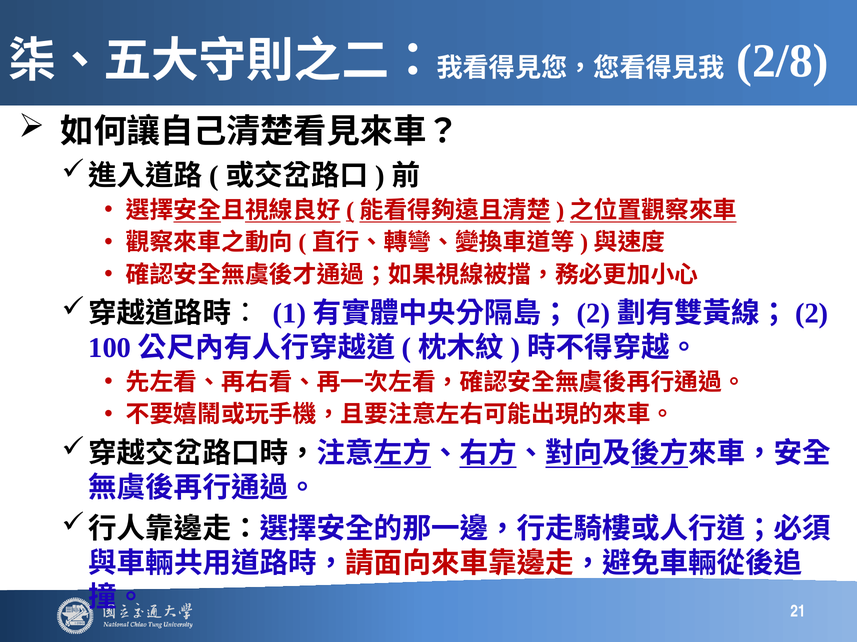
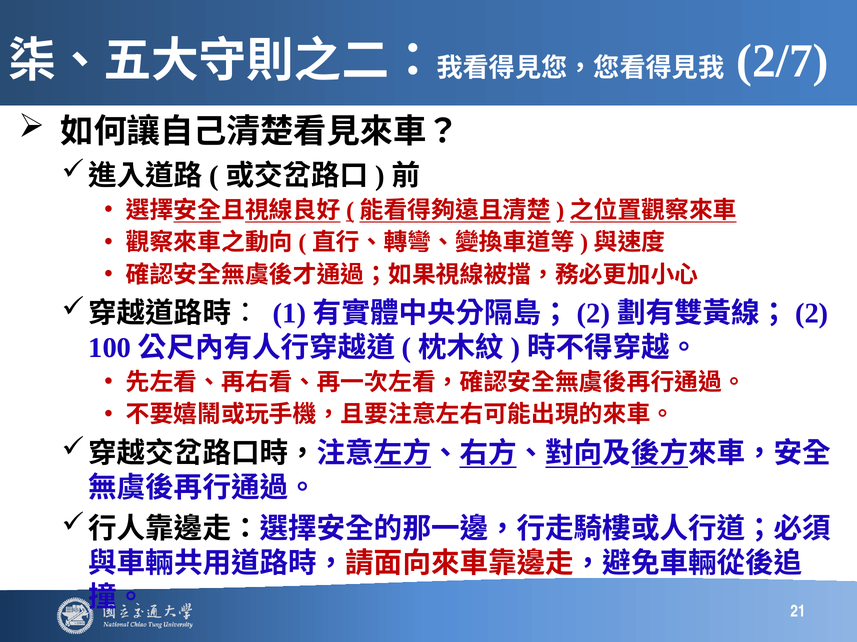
2/8: 2/8 -> 2/7
